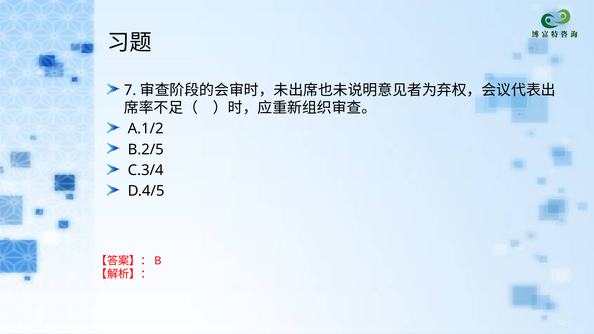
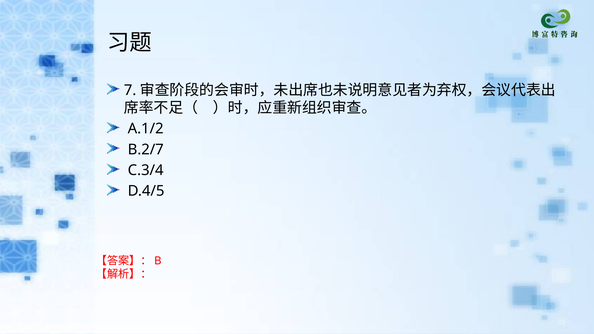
B.2/5: B.2/5 -> B.2/7
